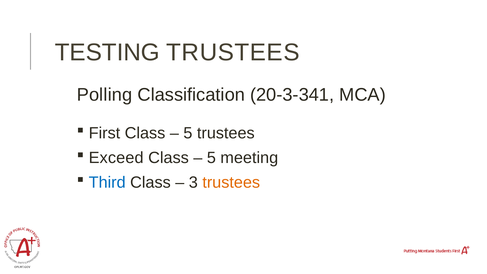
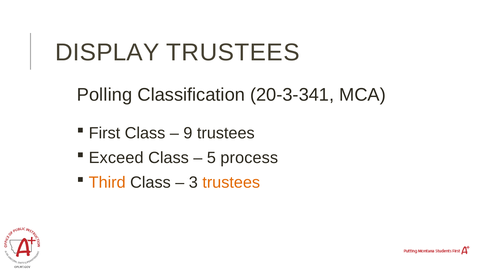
TESTING: TESTING -> DISPLAY
5 at (188, 133): 5 -> 9
meeting: meeting -> process
Third colour: blue -> orange
